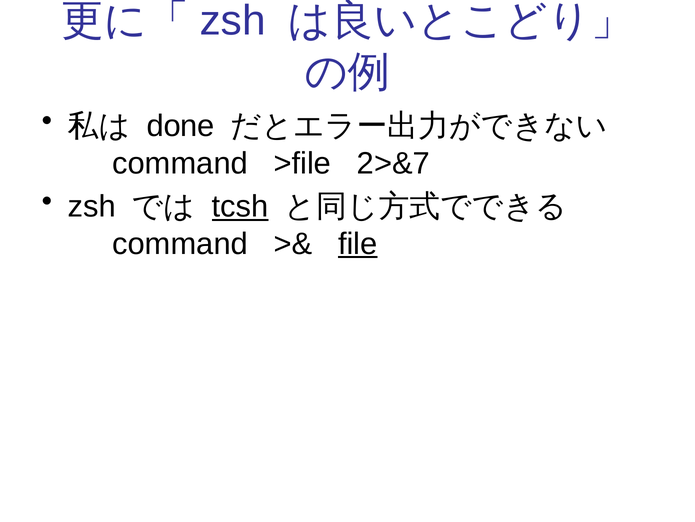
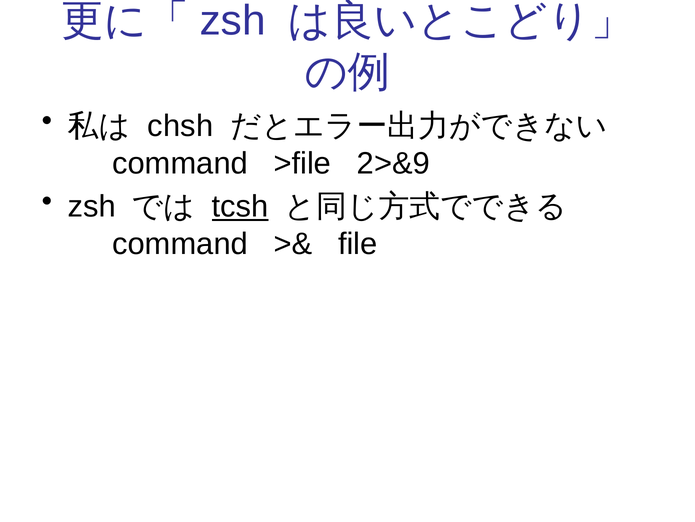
done: done -> chsh
2>&7: 2>&7 -> 2>&9
file underline: present -> none
